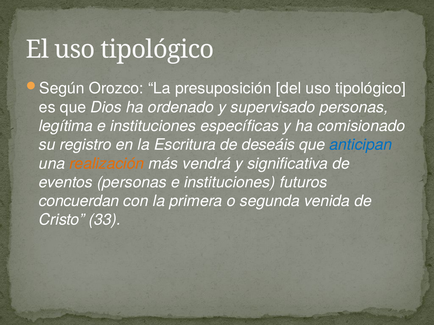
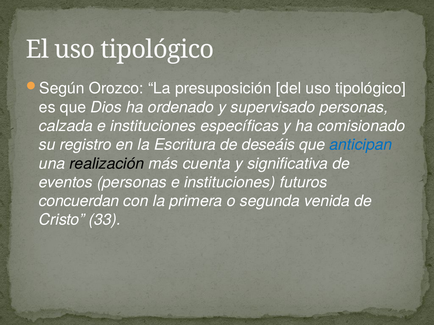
legítima: legítima -> calzada
realización colour: orange -> black
vendrá: vendrá -> cuenta
